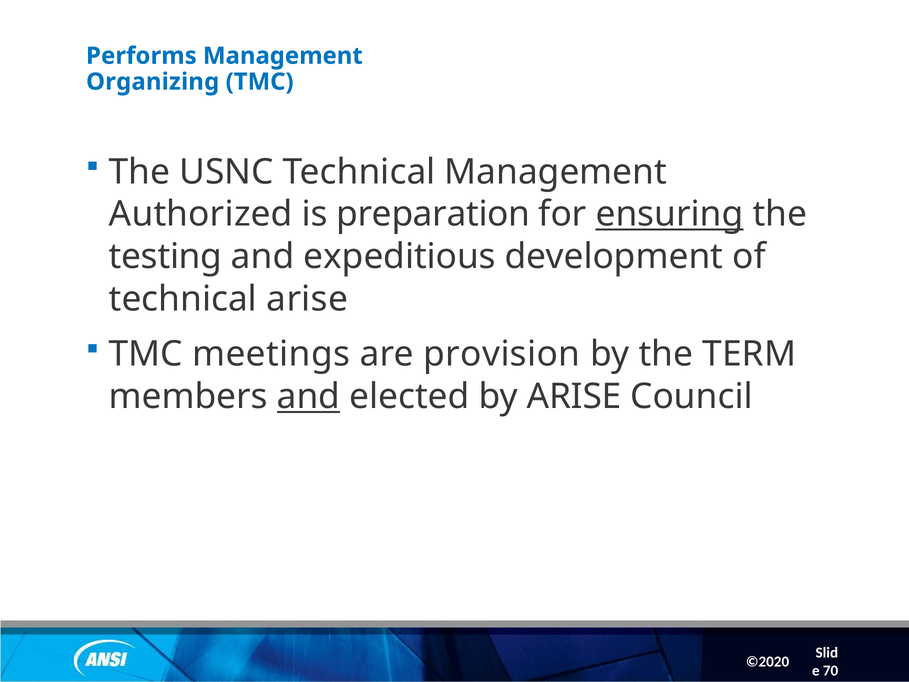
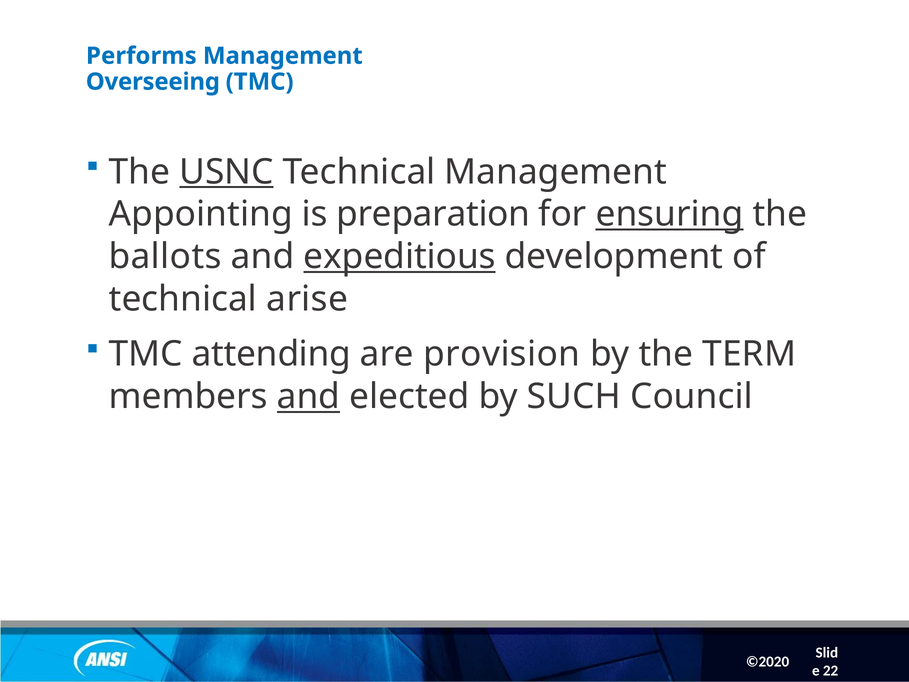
Organizing: Organizing -> Overseeing
USNC underline: none -> present
Authorized: Authorized -> Appointing
testing: testing -> ballots
expeditious underline: none -> present
meetings: meetings -> attending
by ARISE: ARISE -> SUCH
70: 70 -> 22
